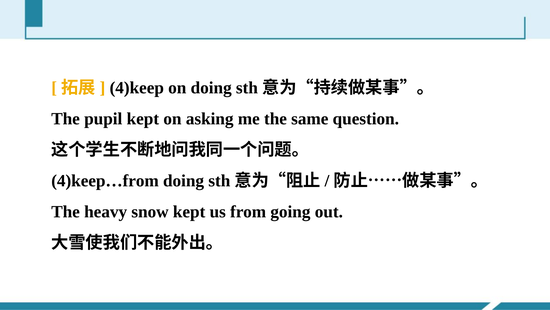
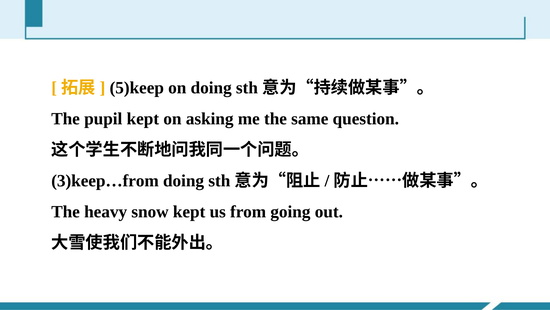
4)keep: 4)keep -> 5)keep
4)keep…from: 4)keep…from -> 3)keep…from
